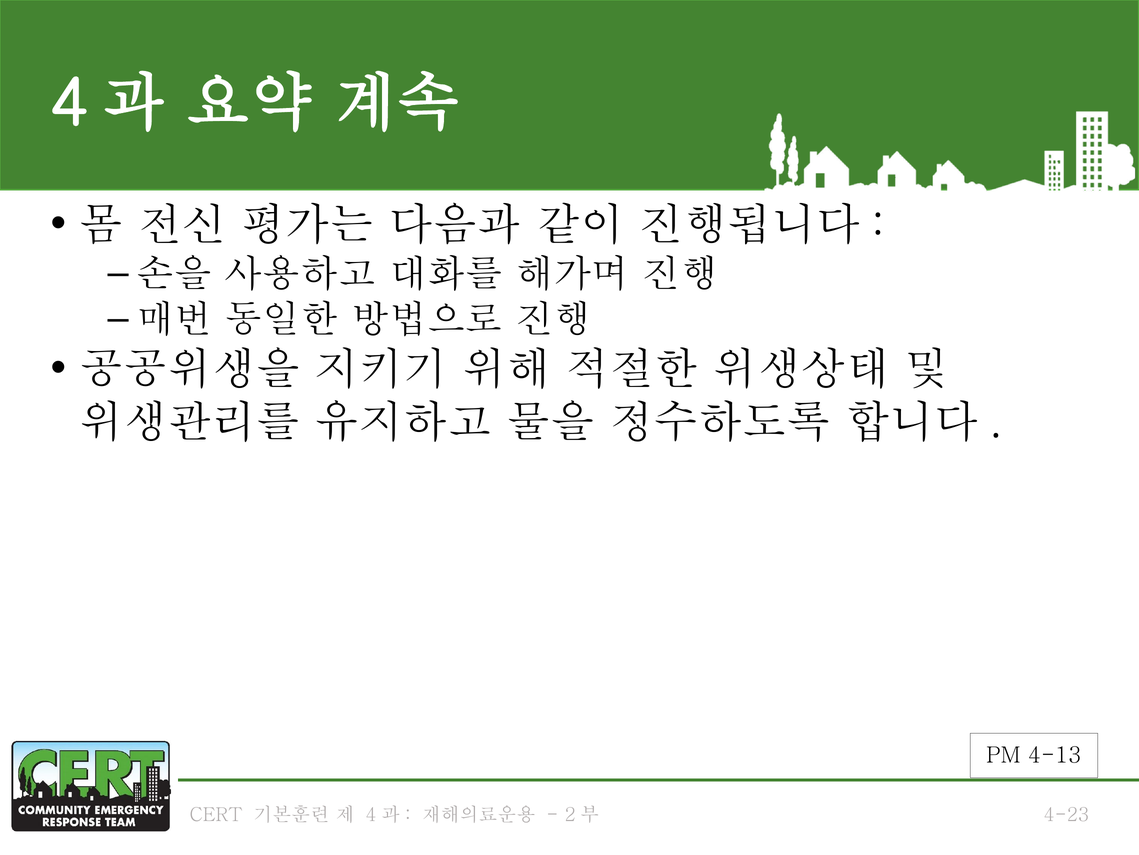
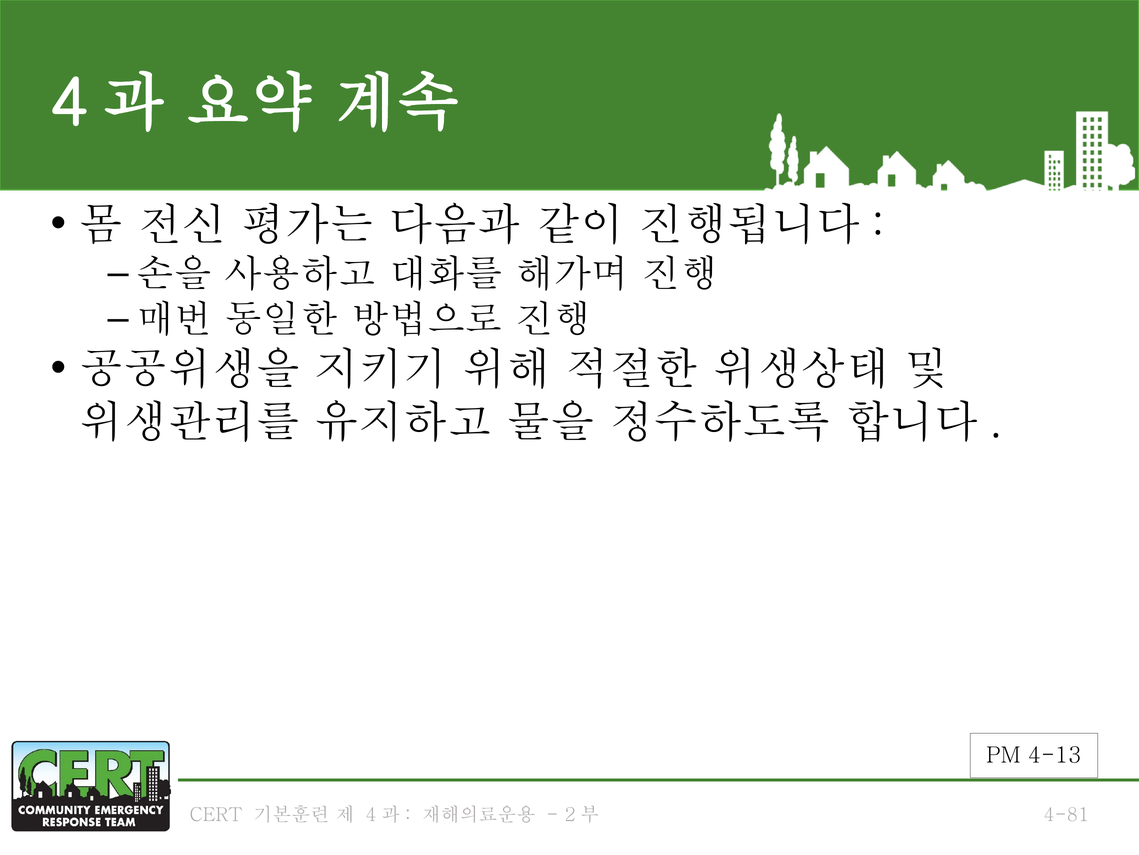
4-23: 4-23 -> 4-81
